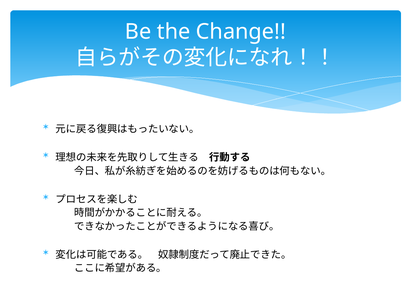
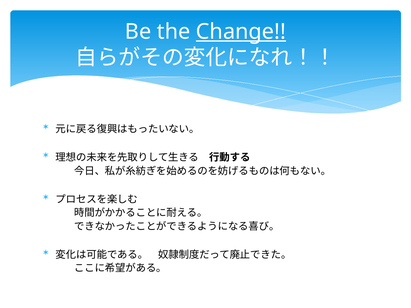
Change underline: none -> present
